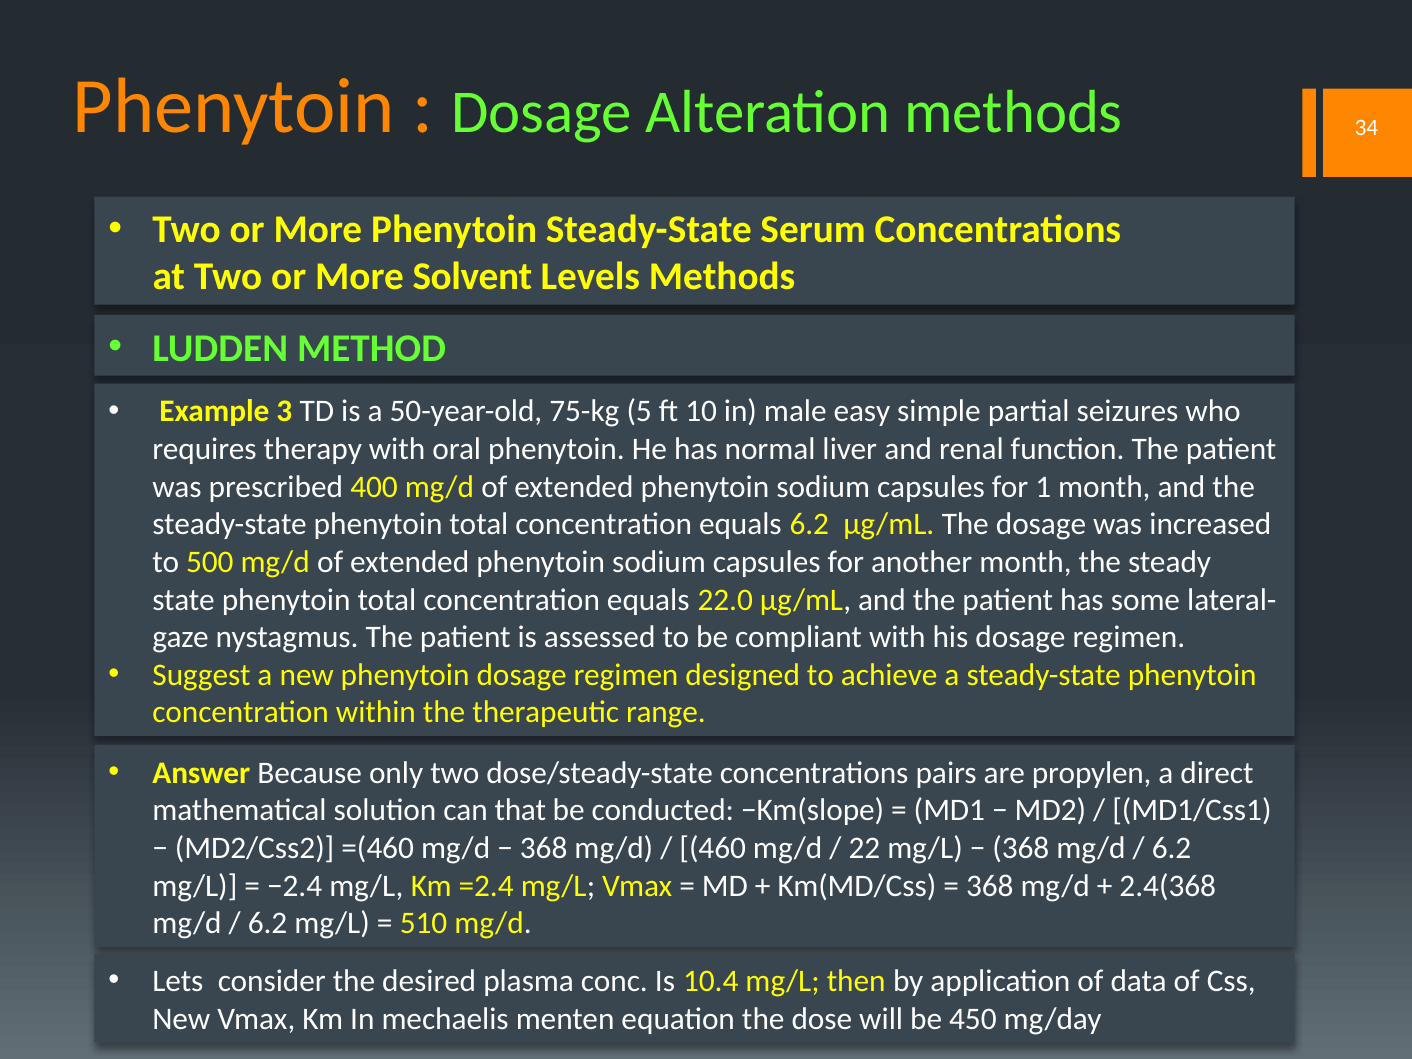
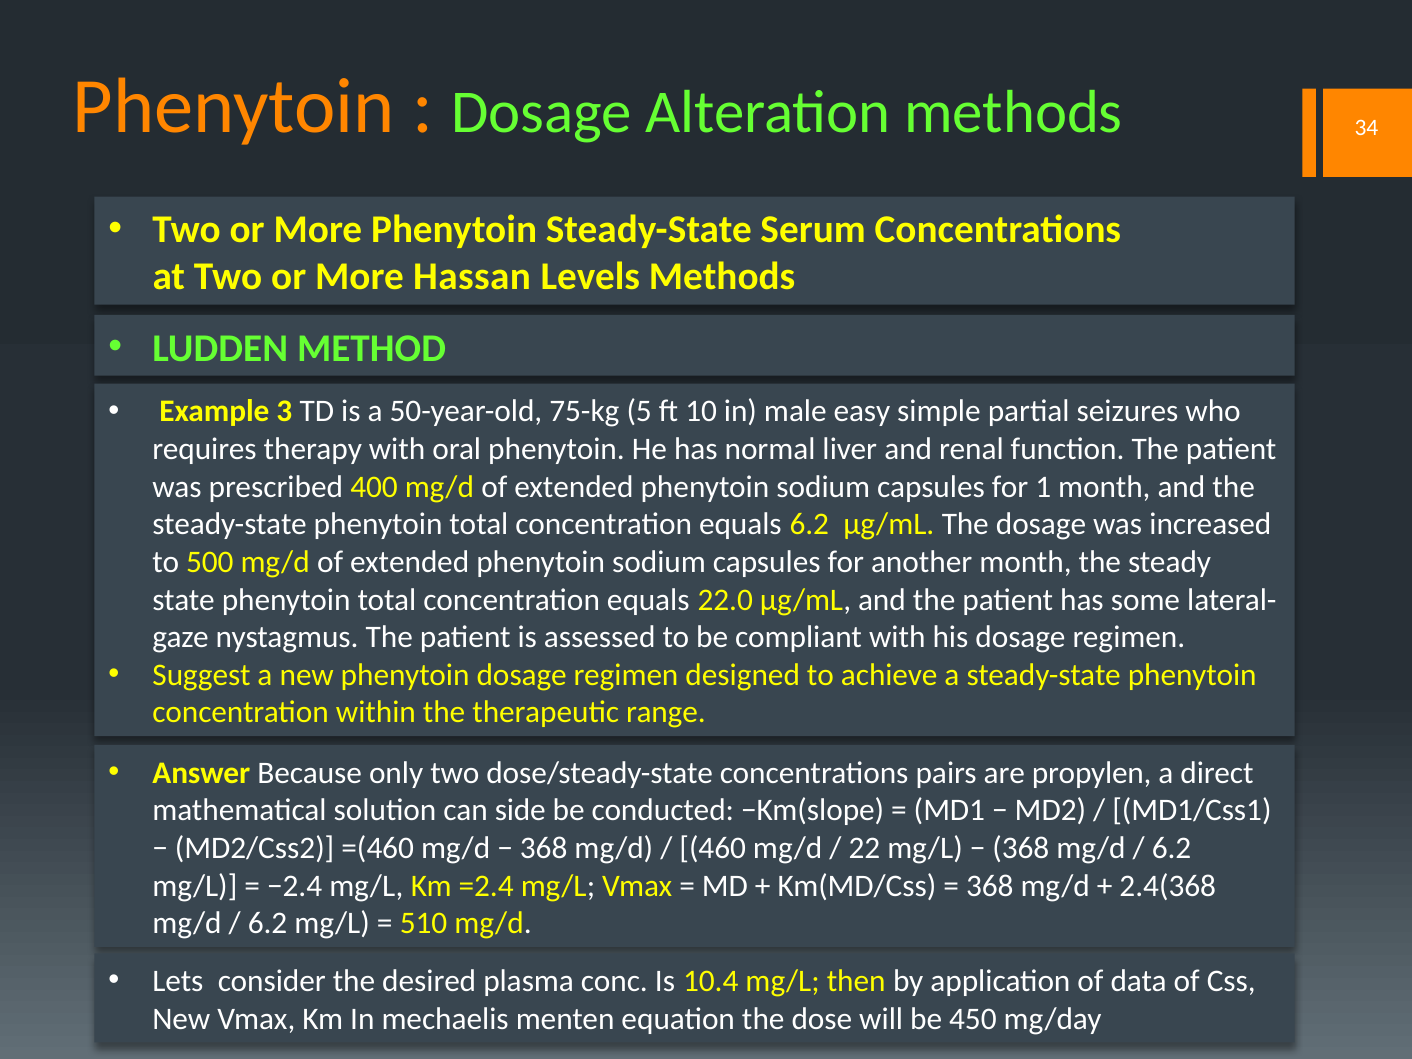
Solvent: Solvent -> Hassan
that: that -> side
